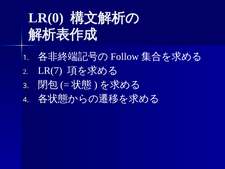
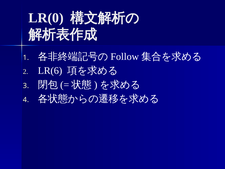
LR(7: LR(7 -> LR(6
